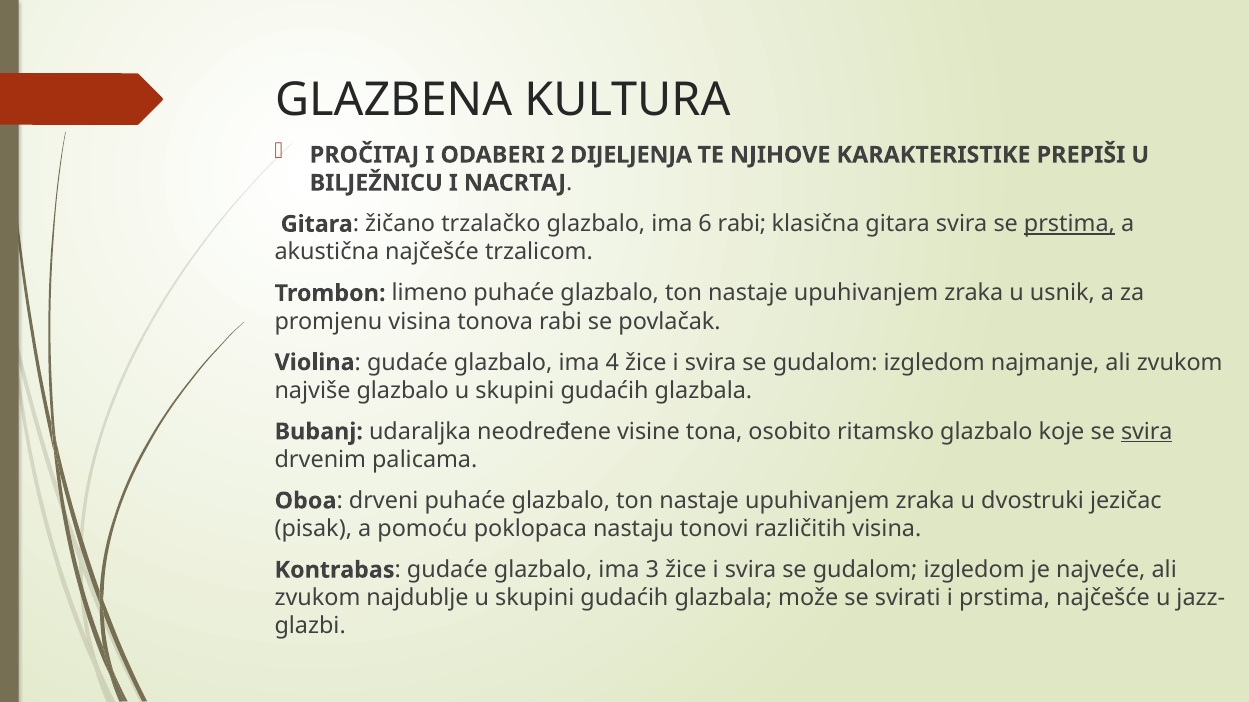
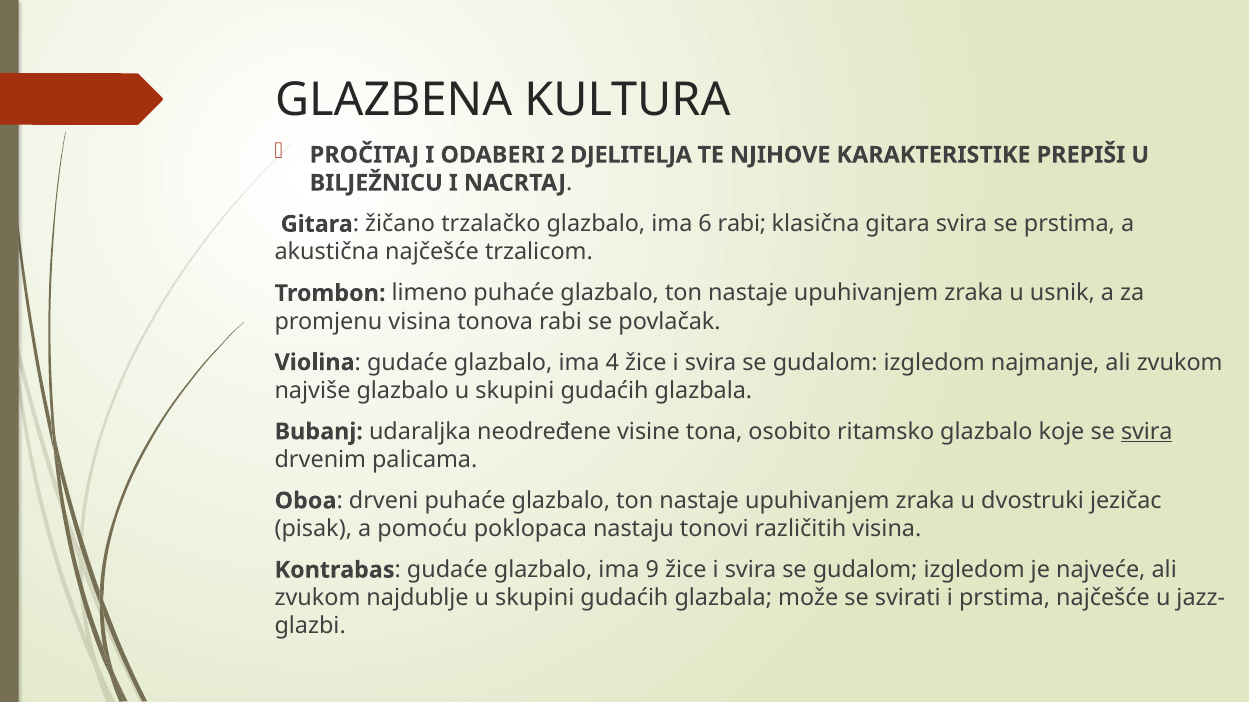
DIJELJENJA: DIJELJENJA -> DJELITELJA
prstima at (1069, 224) underline: present -> none
3: 3 -> 9
